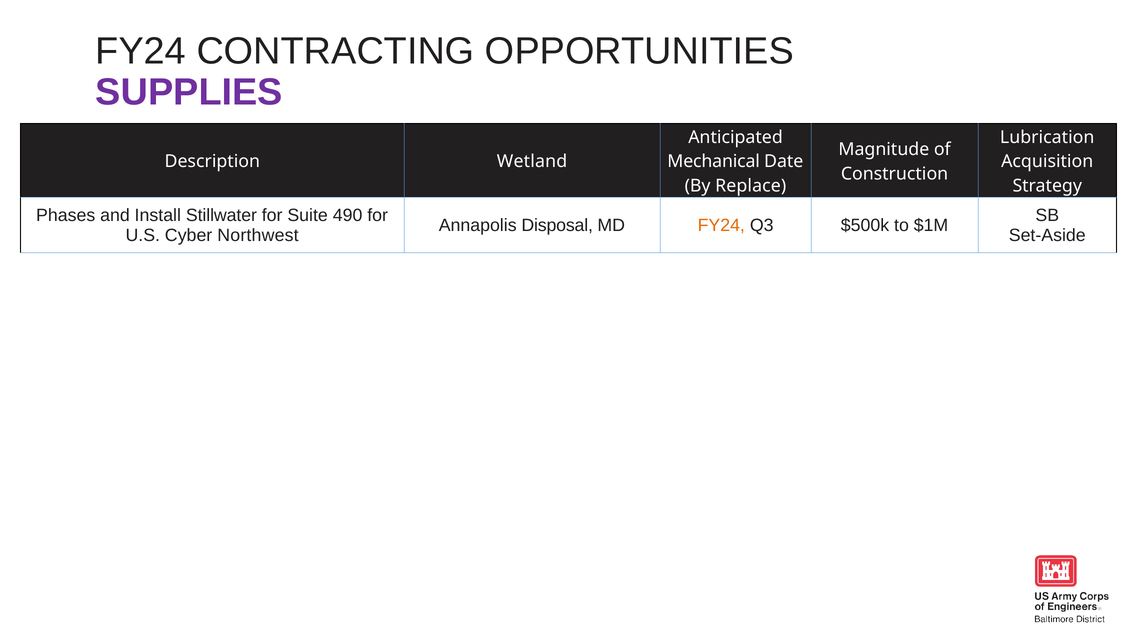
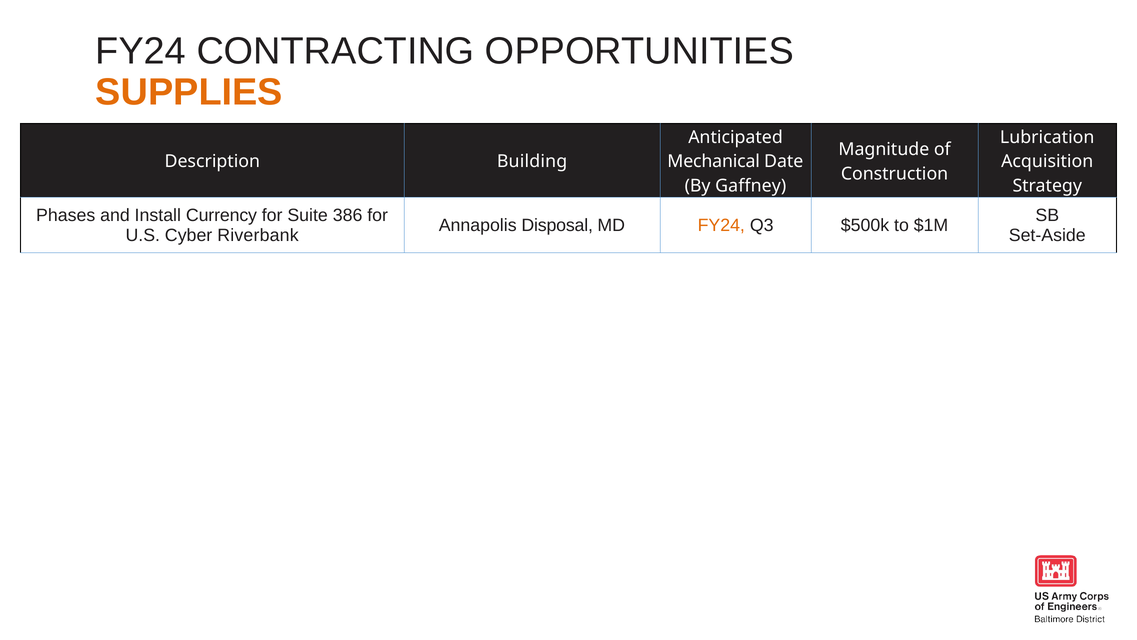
SUPPLIES colour: purple -> orange
Wetland: Wetland -> Building
Replace: Replace -> Gaffney
Stillwater: Stillwater -> Currency
490: 490 -> 386
Northwest: Northwest -> Riverbank
